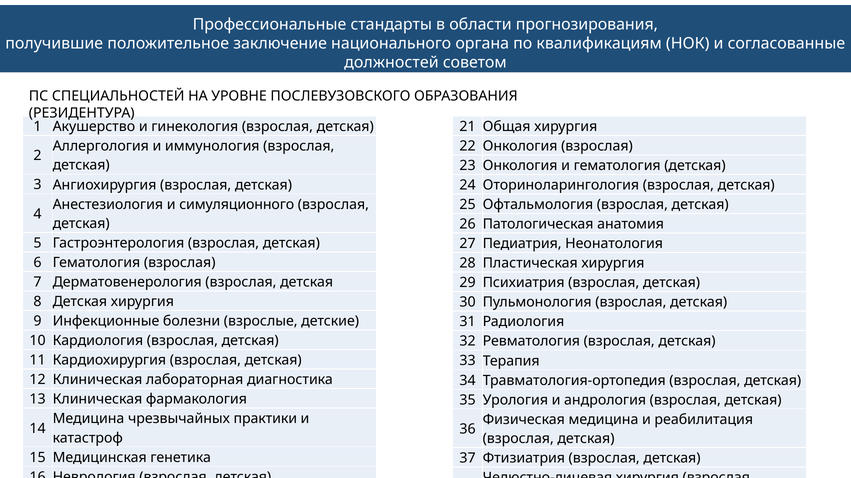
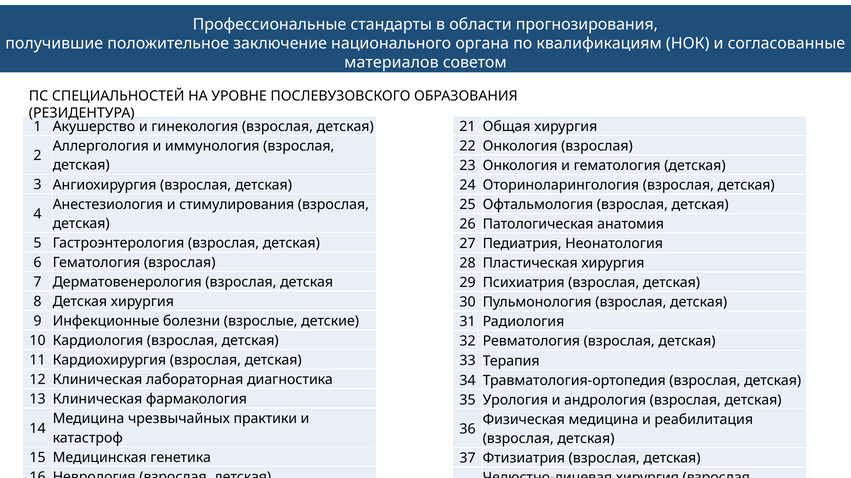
должностей: должностей -> материалов
симуляционного: симуляционного -> стимулирования
